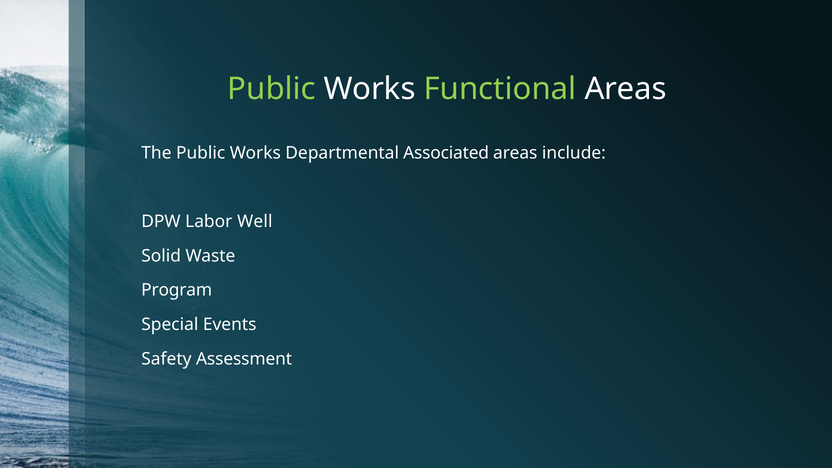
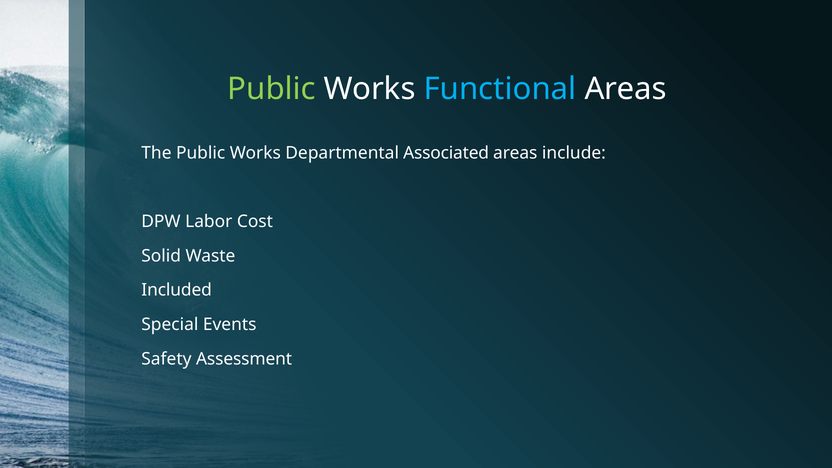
Functional colour: light green -> light blue
Well: Well -> Cost
Program: Program -> Included
